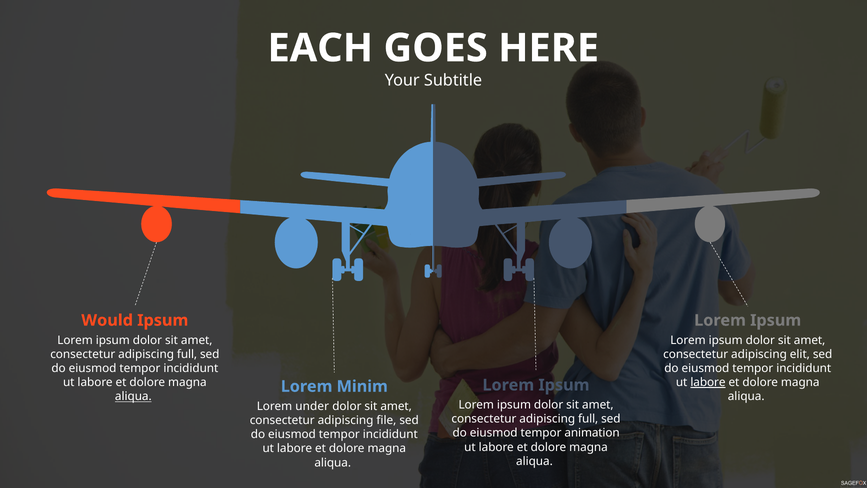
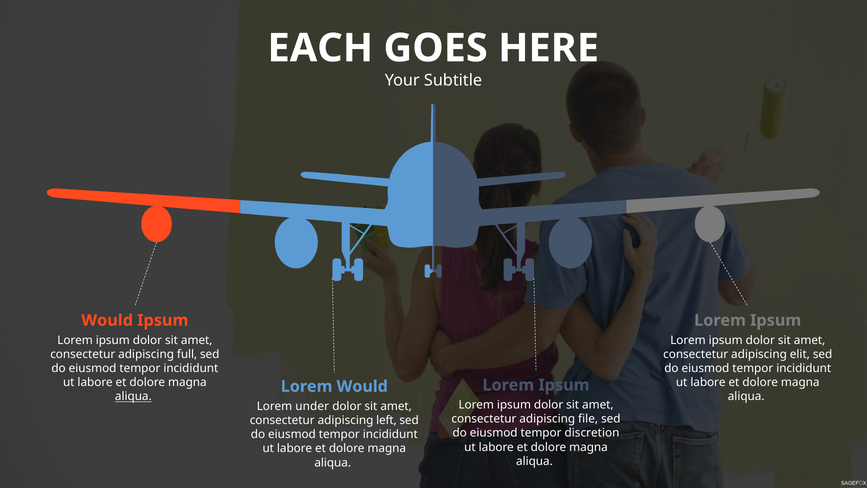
labore at (708, 382) underline: present -> none
Lorem Minim: Minim -> Would
full at (588, 419): full -> file
file: file -> left
animation: animation -> discretion
